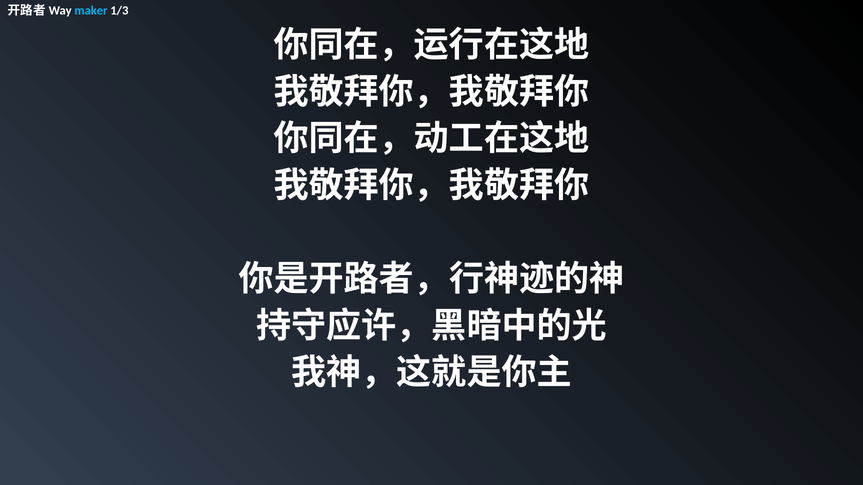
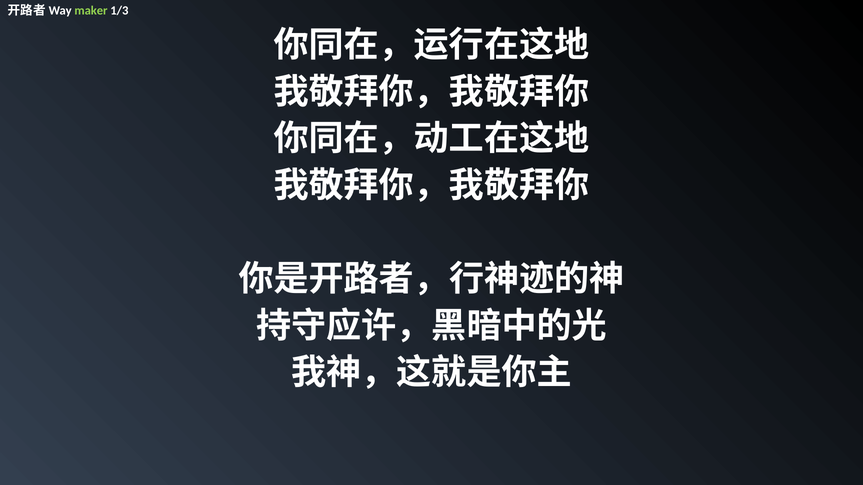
maker colour: light blue -> light green
